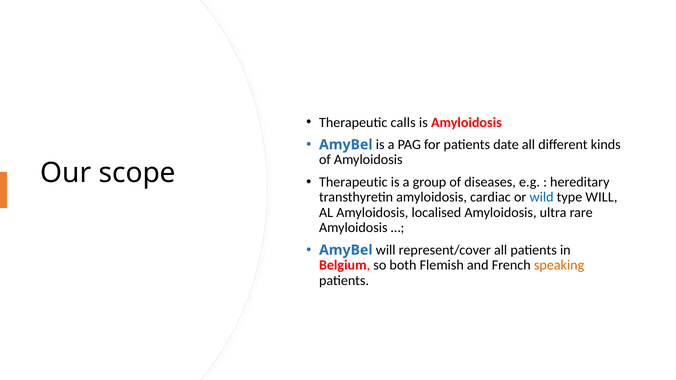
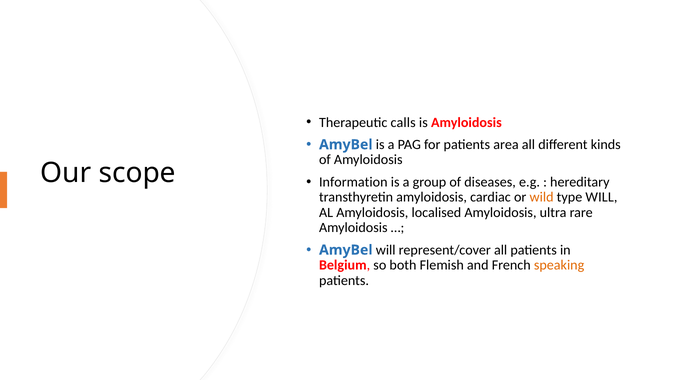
date: date -> area
Therapeutic at (353, 182): Therapeutic -> Information
wild colour: blue -> orange
